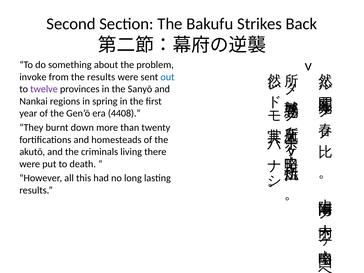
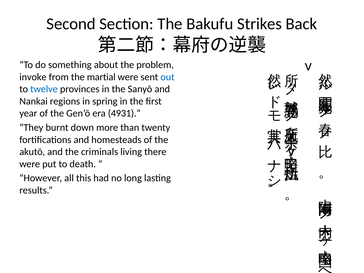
the results: results -> martial
twelve colour: purple -> blue
4408: 4408 -> 4931
